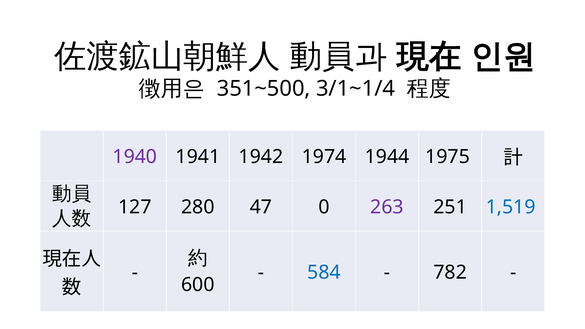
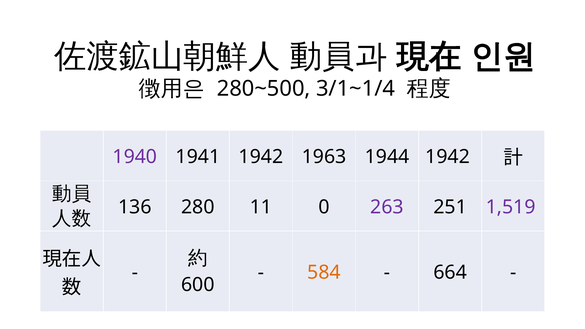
351~500: 351~500 -> 280~500
1974: 1974 -> 1963
1944 1975: 1975 -> 1942
127: 127 -> 136
47: 47 -> 11
1,519 colour: blue -> purple
584 colour: blue -> orange
782: 782 -> 664
